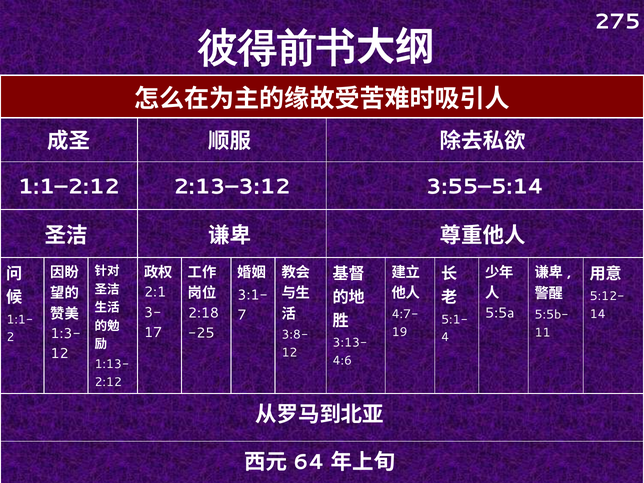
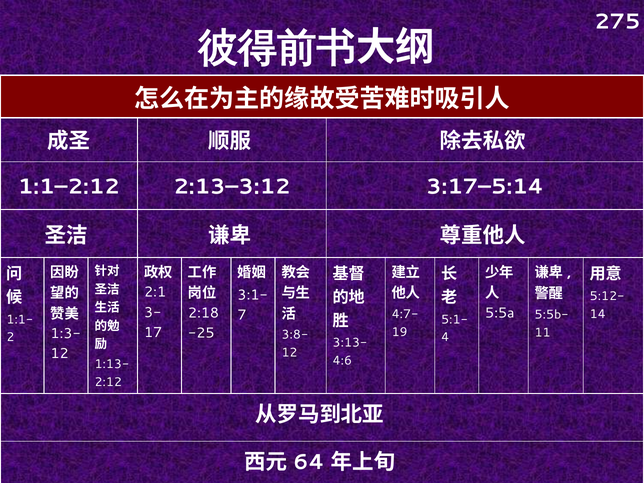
3:55–5:14: 3:55–5:14 -> 3:17–5:14
